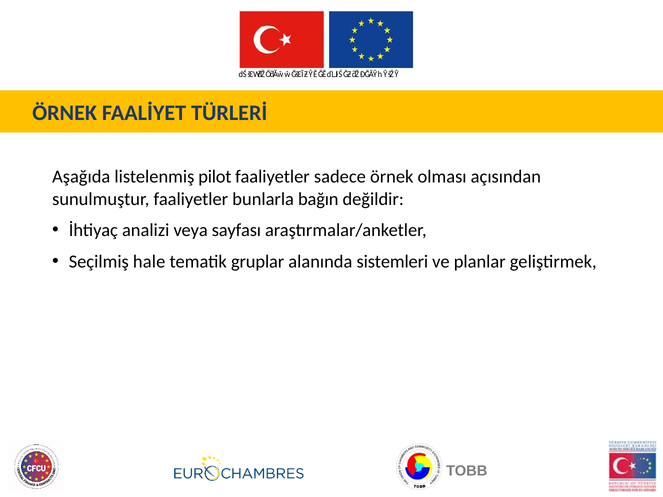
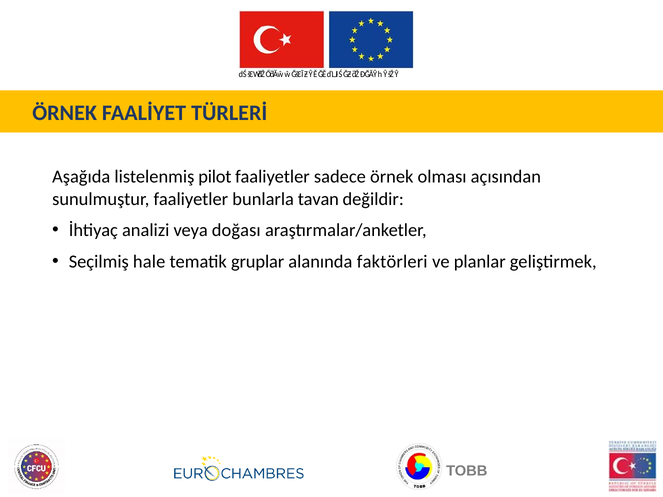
bağın: bağın -> tavan
sayfası: sayfası -> doğası
sistemleri: sistemleri -> faktörleri
